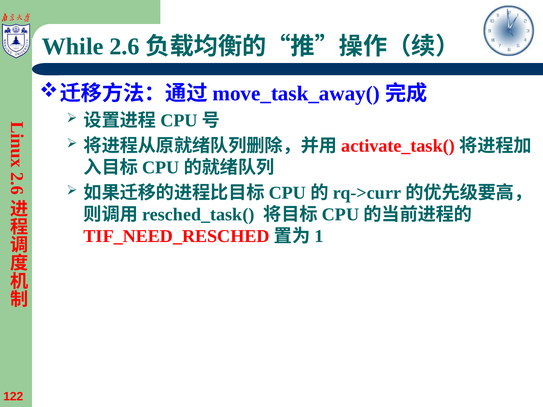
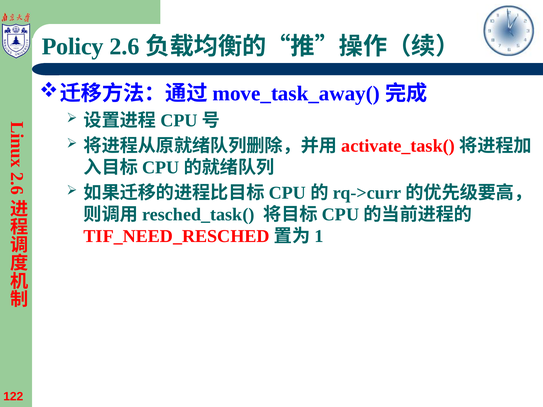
While: While -> Policy
